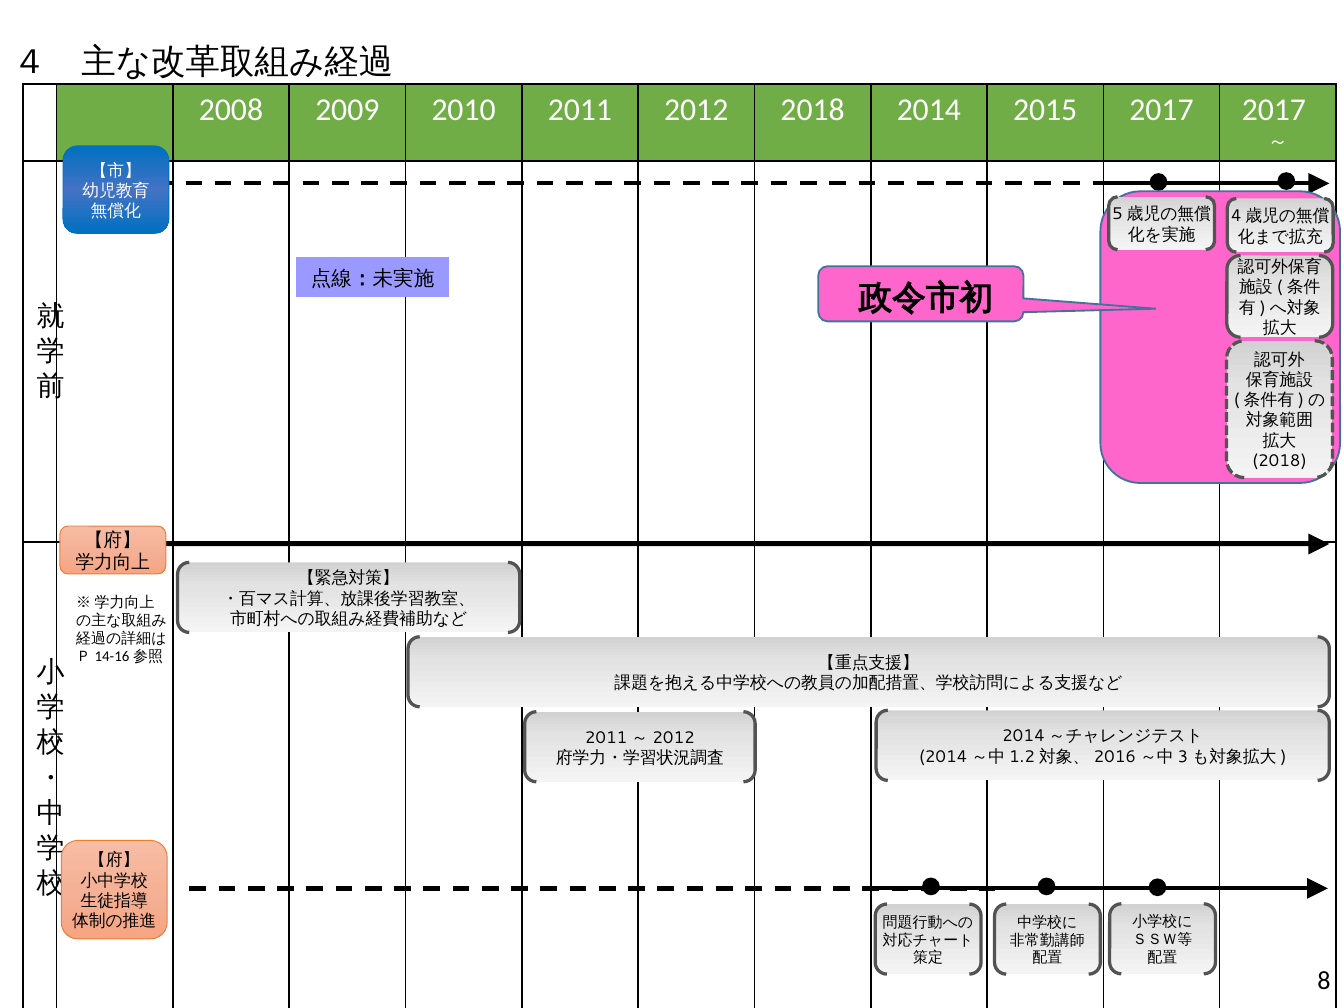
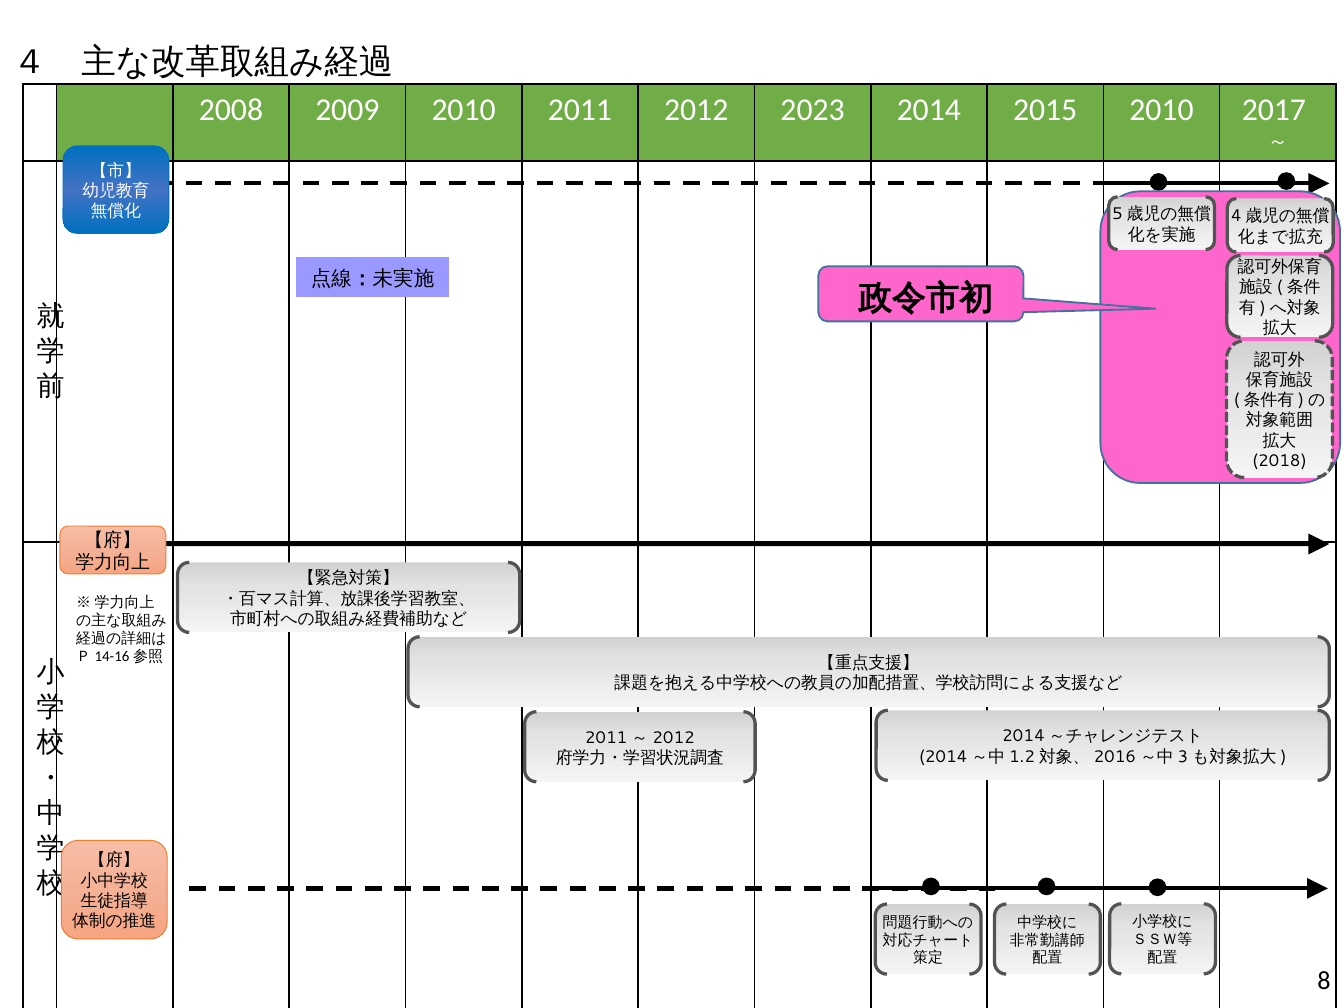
2012 2018: 2018 -> 2023
2015 2017: 2017 -> 2010
